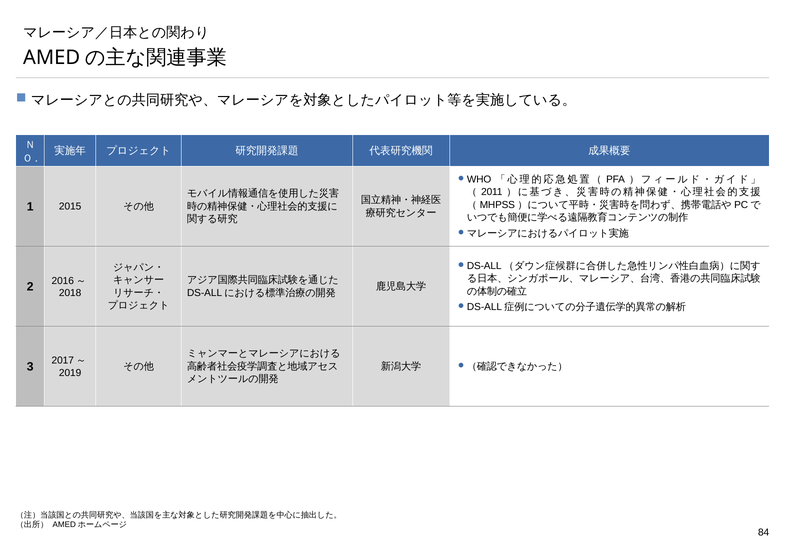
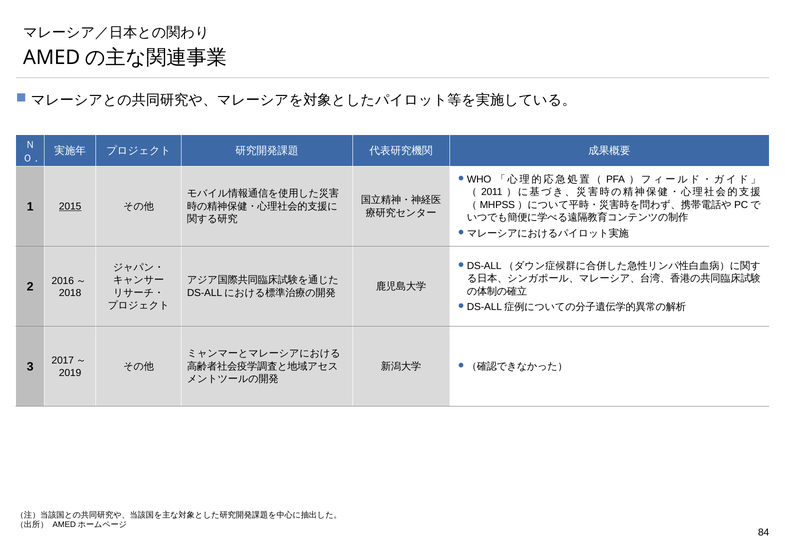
2015 underline: none -> present
